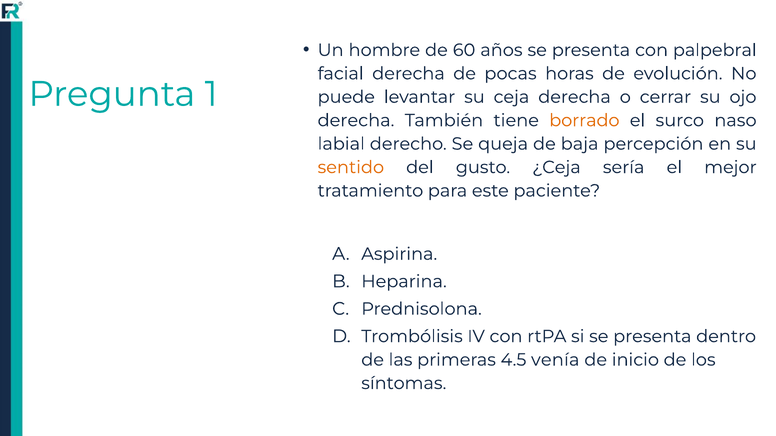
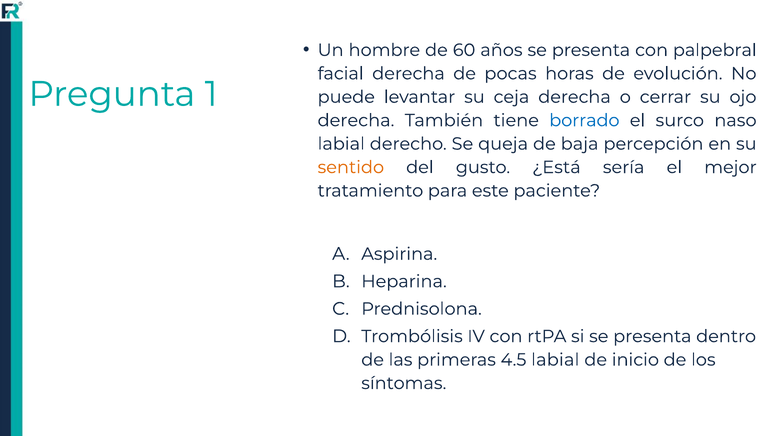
borrado colour: orange -> blue
¿Ceja: ¿Ceja -> ¿Está
4.5 venía: venía -> labial
